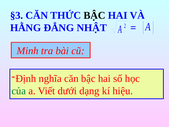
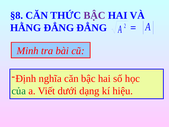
§3: §3 -> §8
BẬC at (94, 15) colour: black -> purple
ĐẲNG NHẬT: NHẬT -> ĐẲNG
